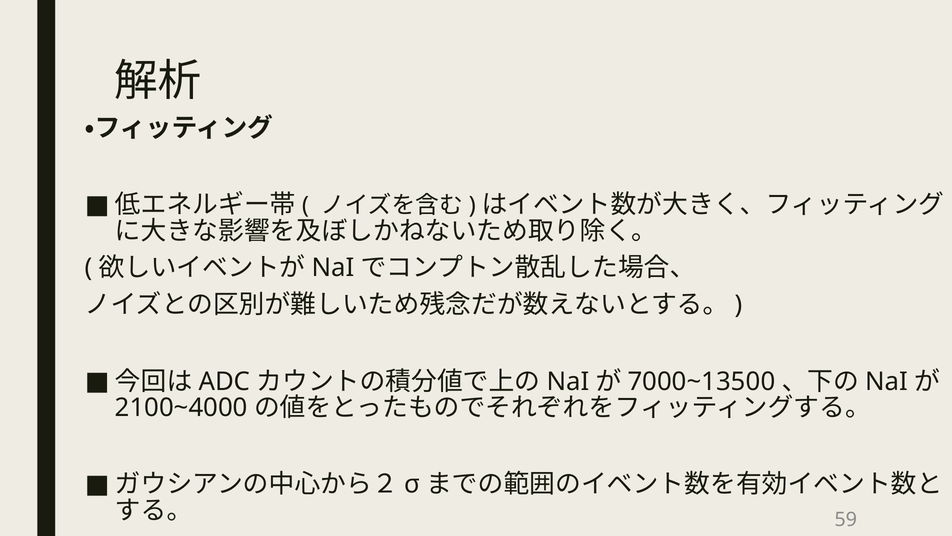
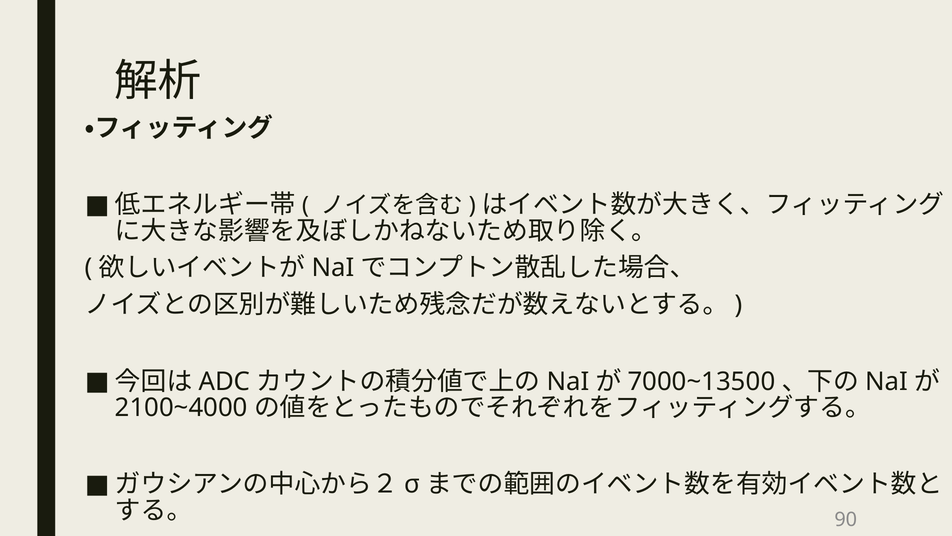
59: 59 -> 90
